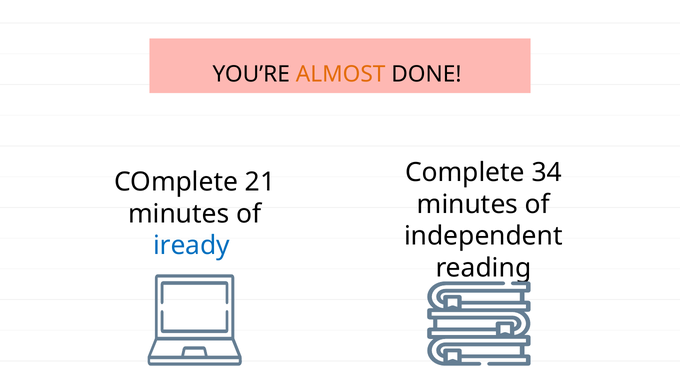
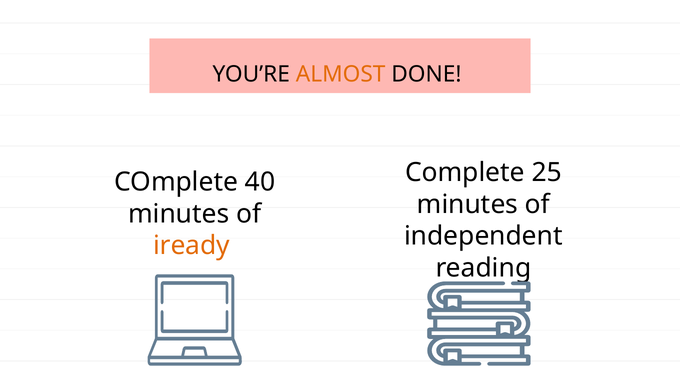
34: 34 -> 25
21: 21 -> 40
iready colour: blue -> orange
